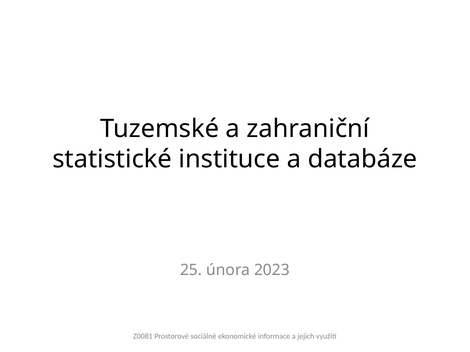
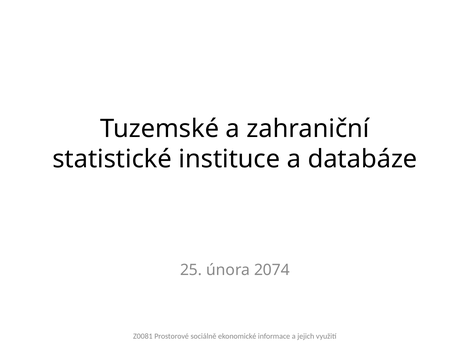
2023: 2023 -> 2074
